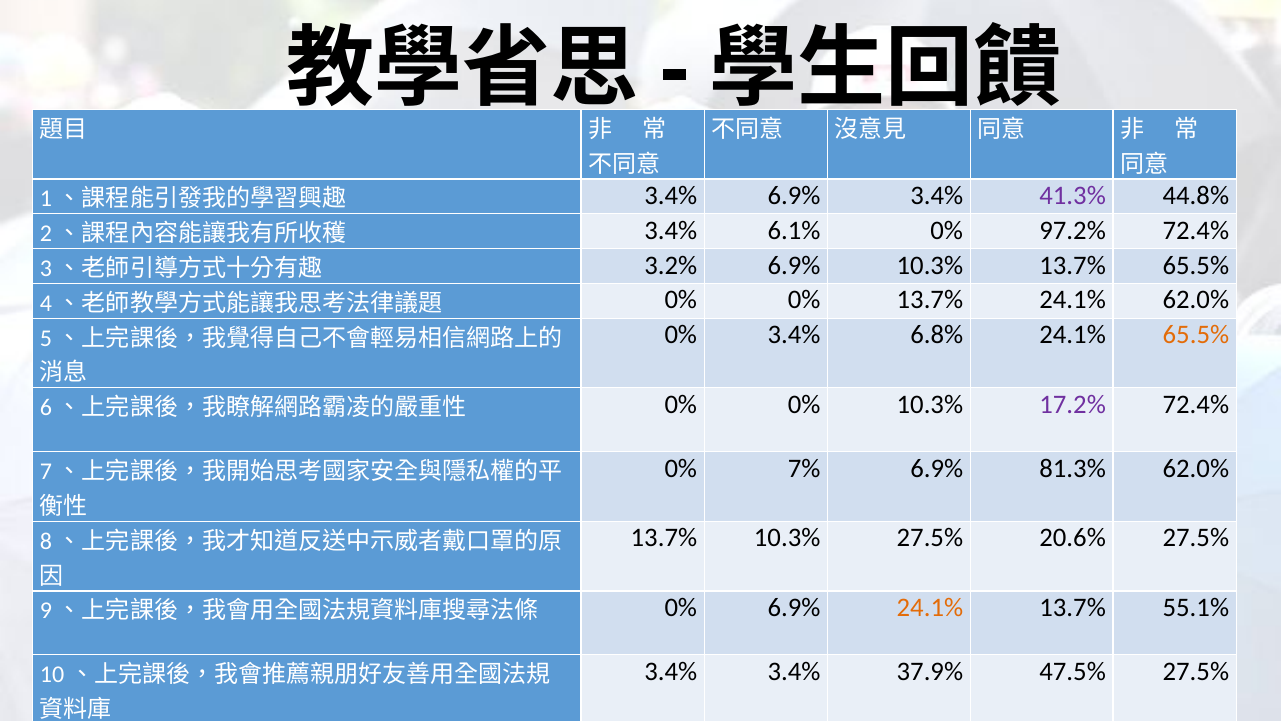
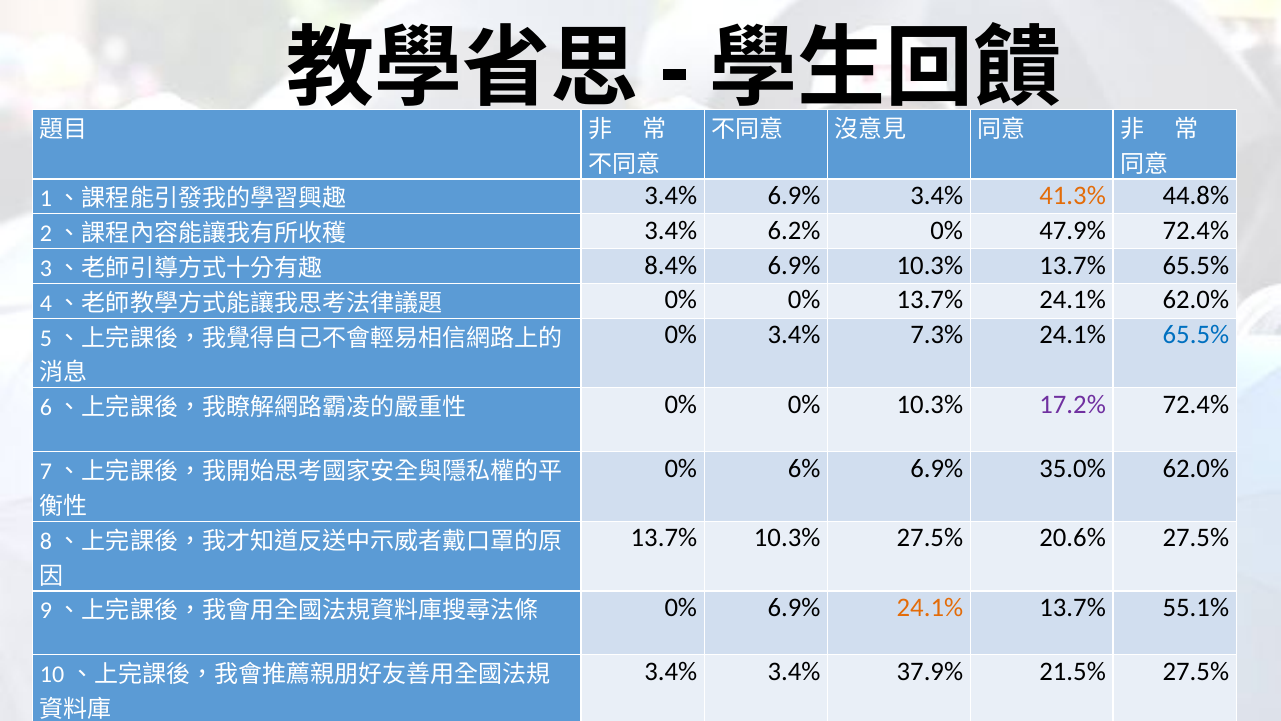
41.3% colour: purple -> orange
6.1%: 6.1% -> 6.2%
97.2%: 97.2% -> 47.9%
3.2%: 3.2% -> 8.4%
6.8%: 6.8% -> 7.3%
65.5% at (1196, 335) colour: orange -> blue
7%: 7% -> 6%
81.3%: 81.3% -> 35.0%
47.5%: 47.5% -> 21.5%
